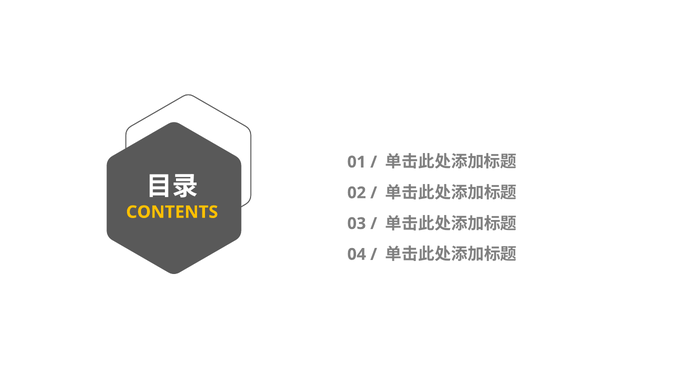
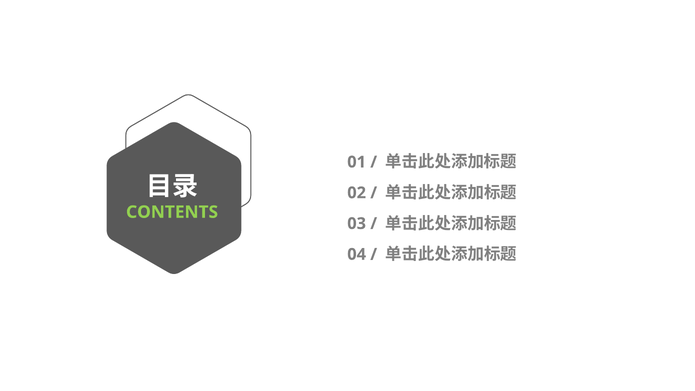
CONTENTS colour: yellow -> light green
